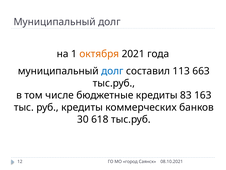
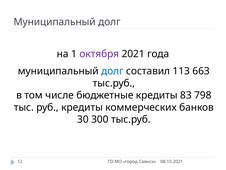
октября colour: orange -> purple
163: 163 -> 798
618: 618 -> 300
